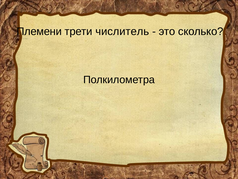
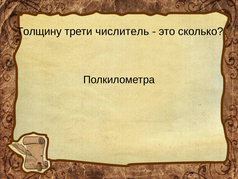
Племени: Племени -> Толщину
